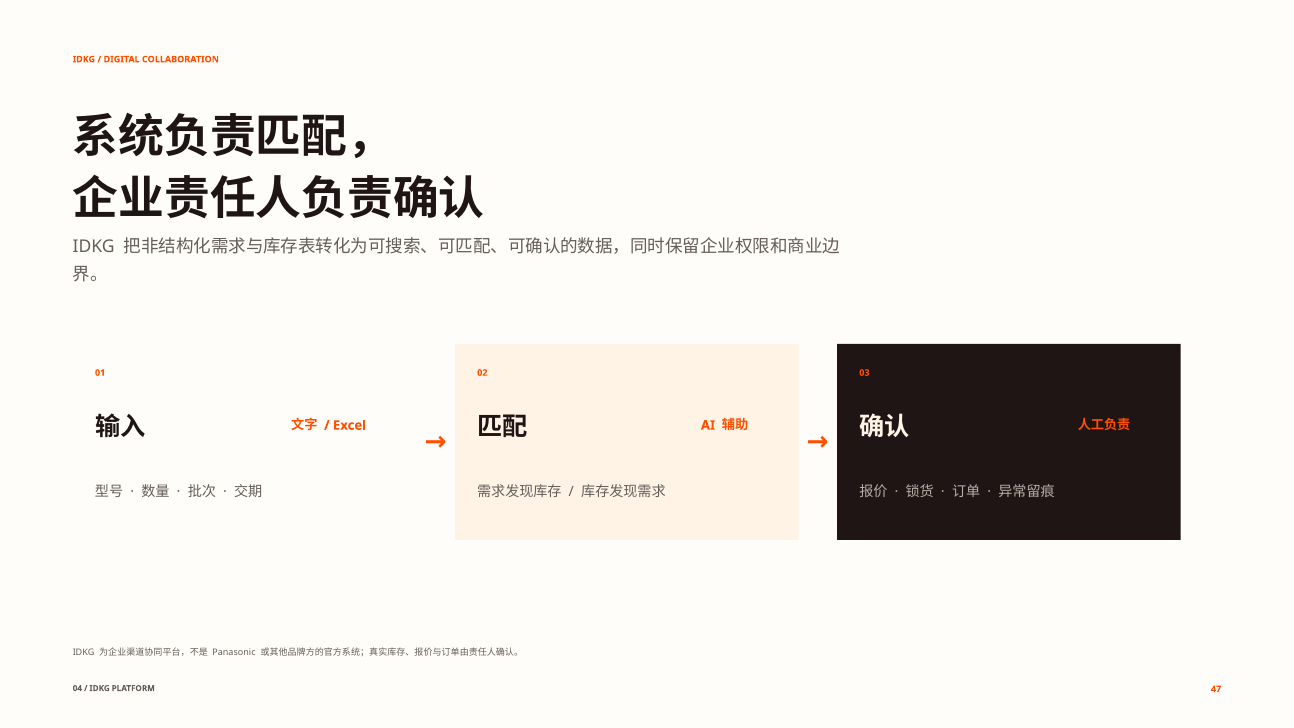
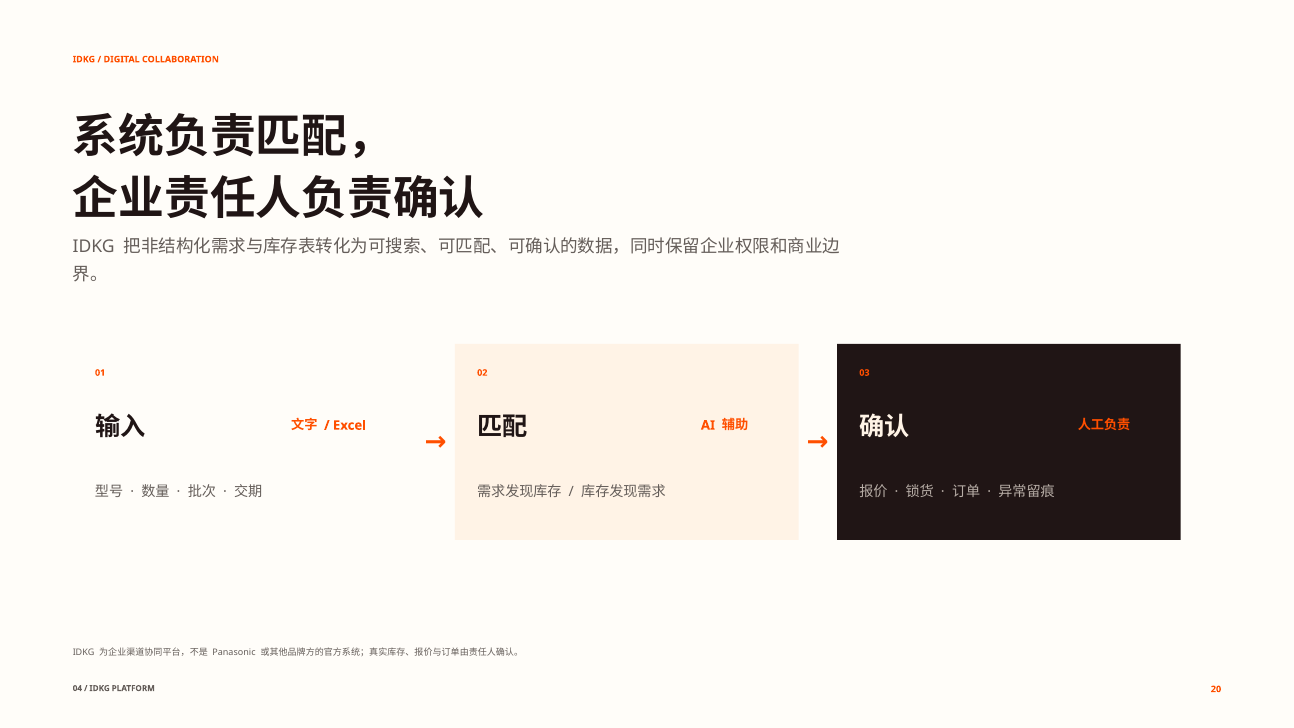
47: 47 -> 20
